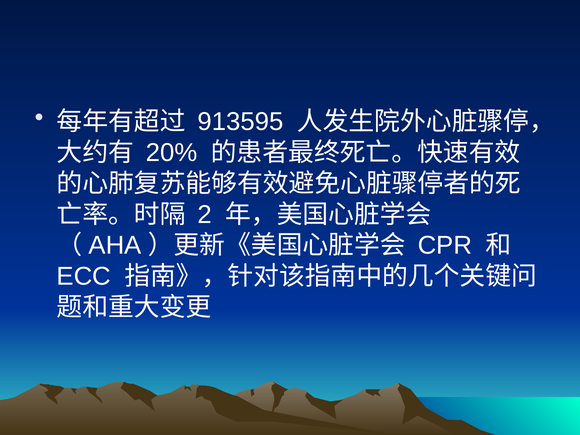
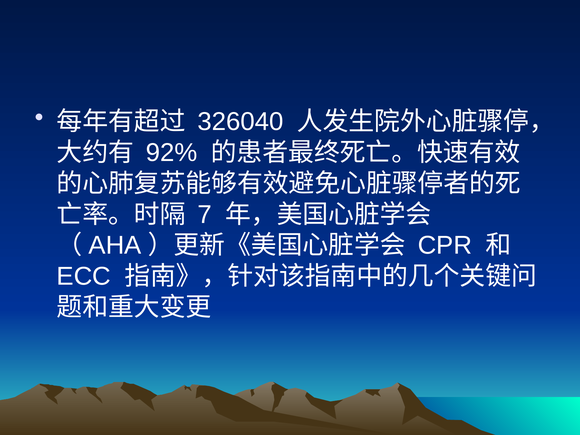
913595: 913595 -> 326040
20%: 20% -> 92%
2: 2 -> 7
